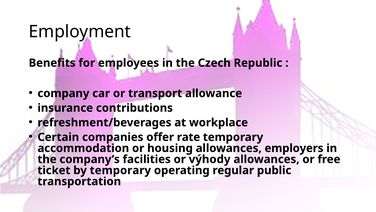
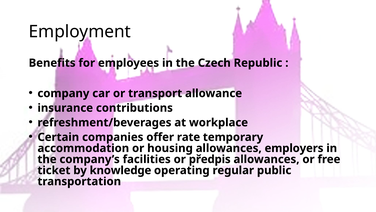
výhody: výhody -> předpis
by temporary: temporary -> knowledge
